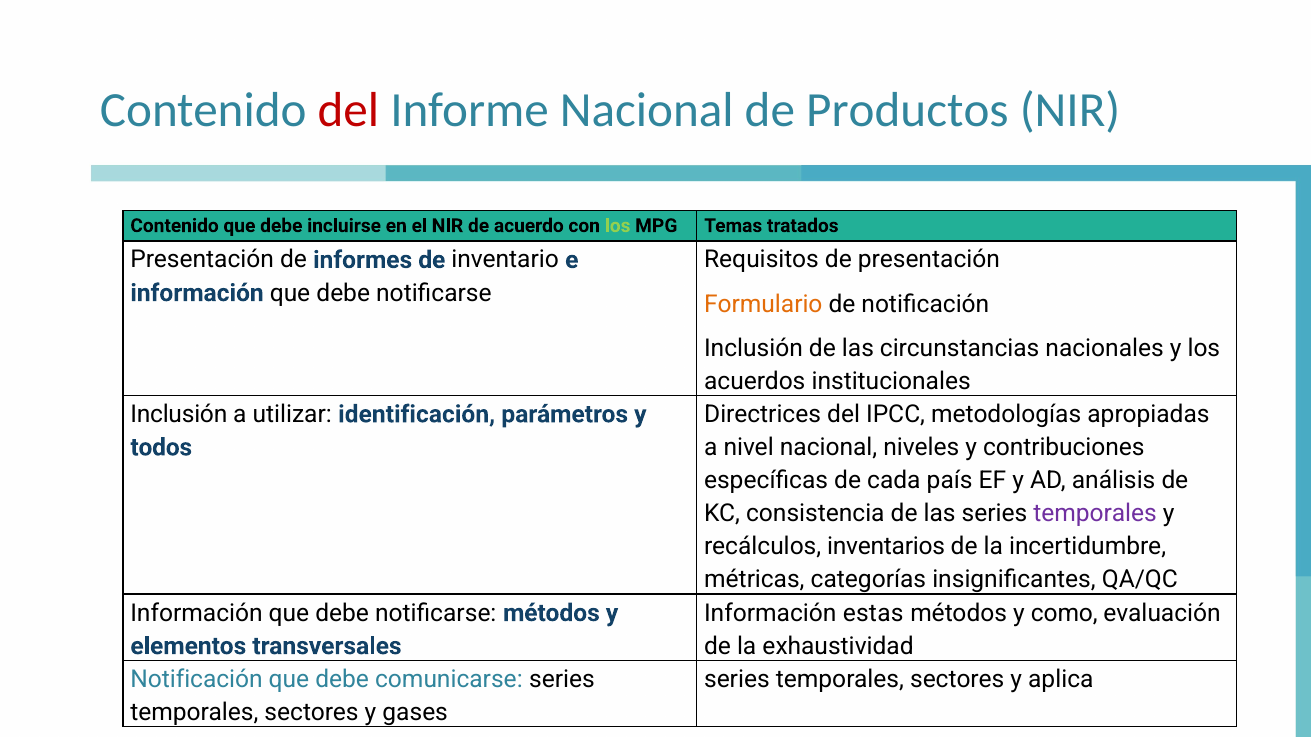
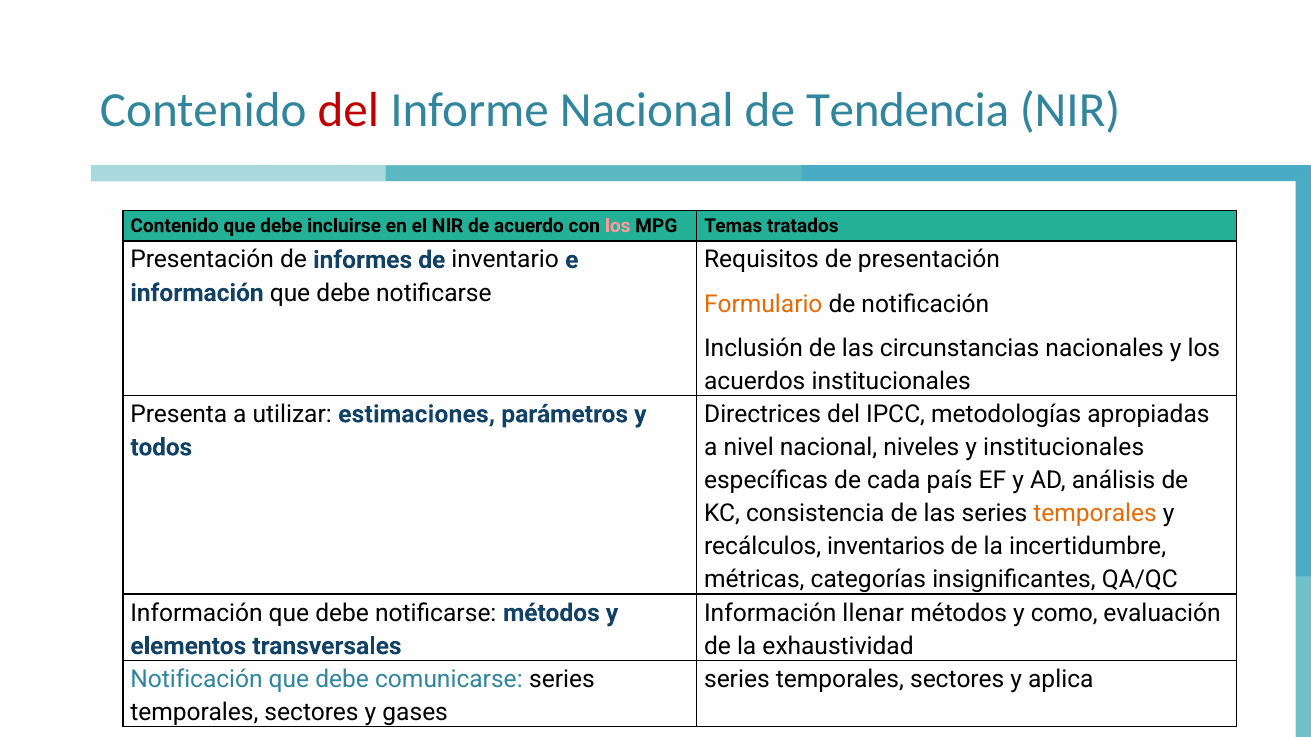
Productos: Productos -> Tendencia
los at (618, 226) colour: light green -> pink
Inclusión at (179, 414): Inclusión -> Presenta
identificación: identificación -> estimaciones
y contribuciones: contribuciones -> institucionales
temporales at (1095, 514) colour: purple -> orange
estas: estas -> llenar
